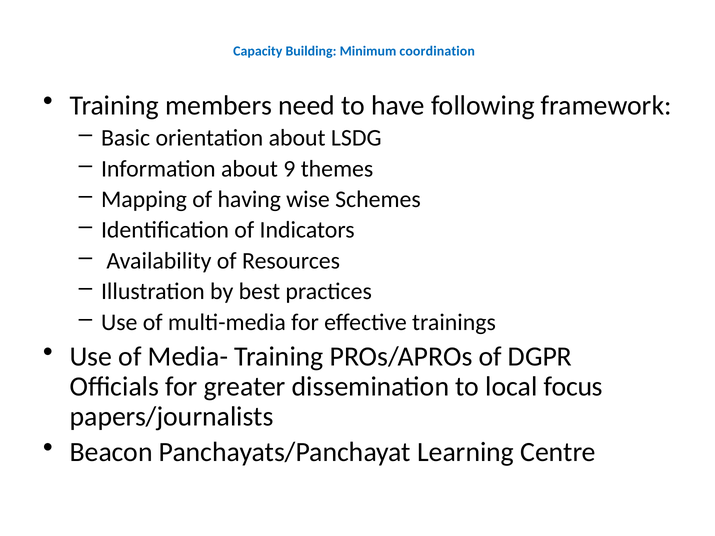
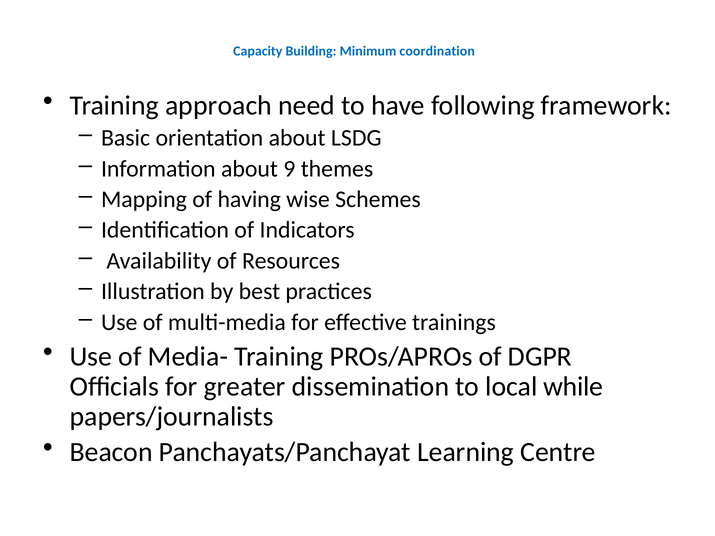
members: members -> approach
focus: focus -> while
